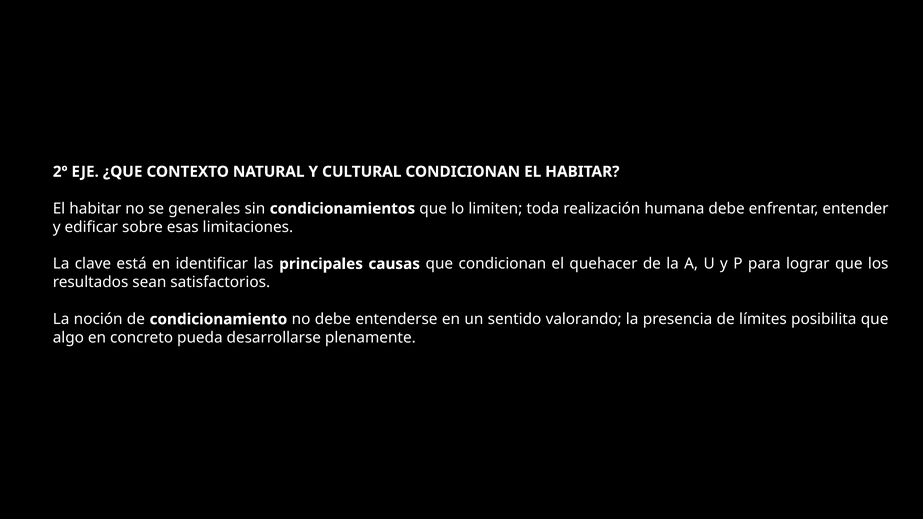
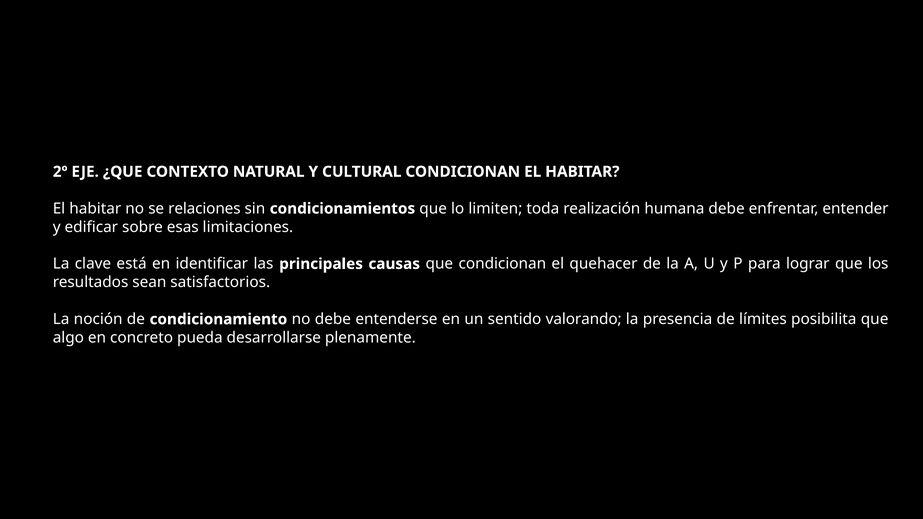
generales: generales -> relaciones
